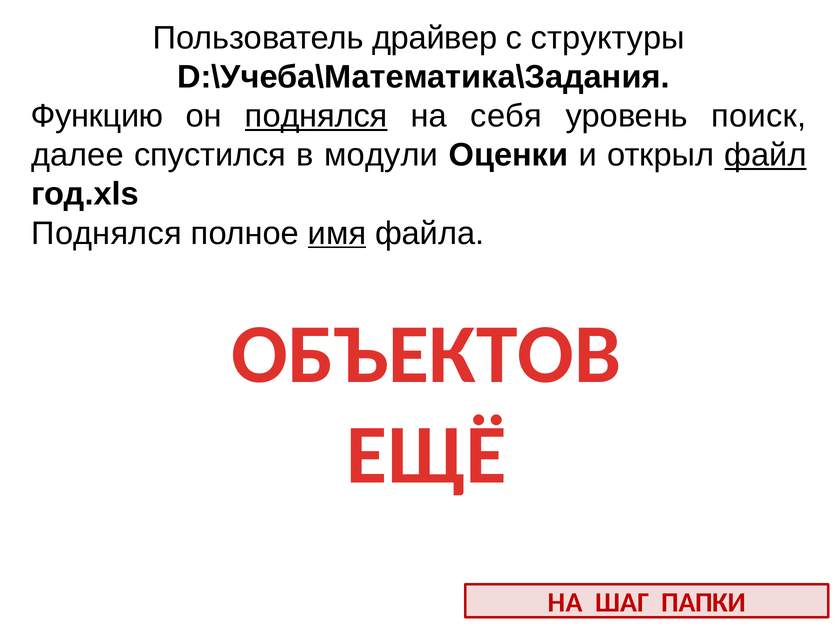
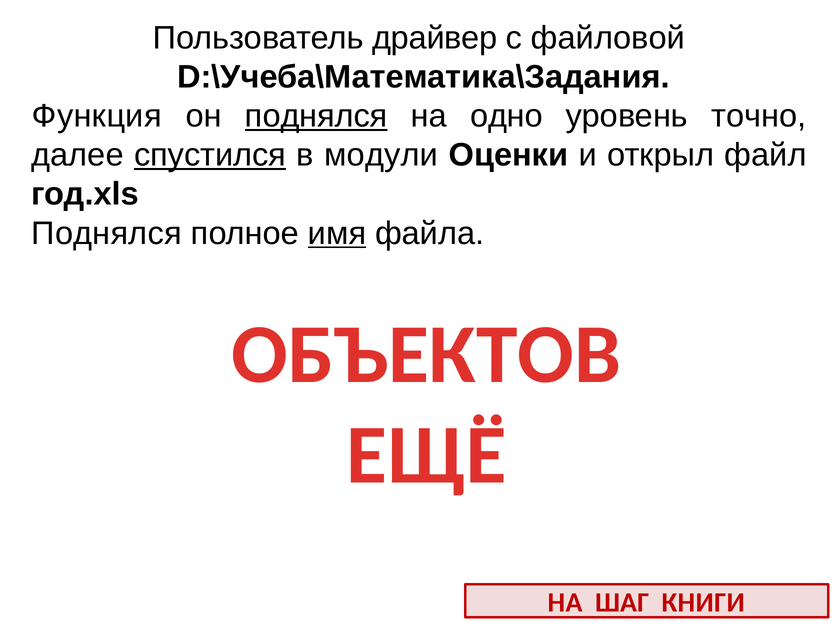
структуры: структуры -> файловой
Функцию: Функцию -> Функция
себя: себя -> одно
поиск: поиск -> точно
спустился underline: none -> present
файл underline: present -> none
ПАПКИ: ПАПКИ -> КНИГИ
